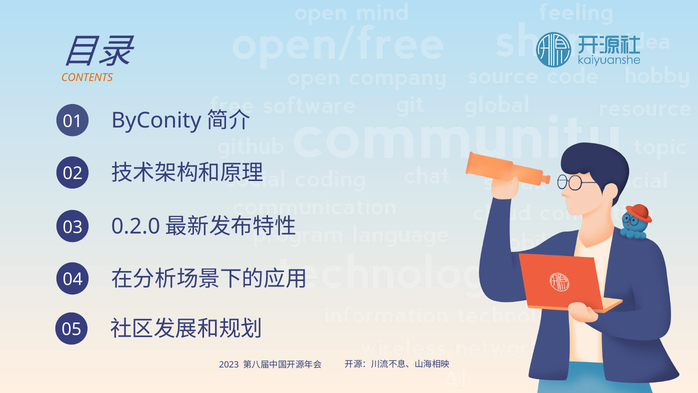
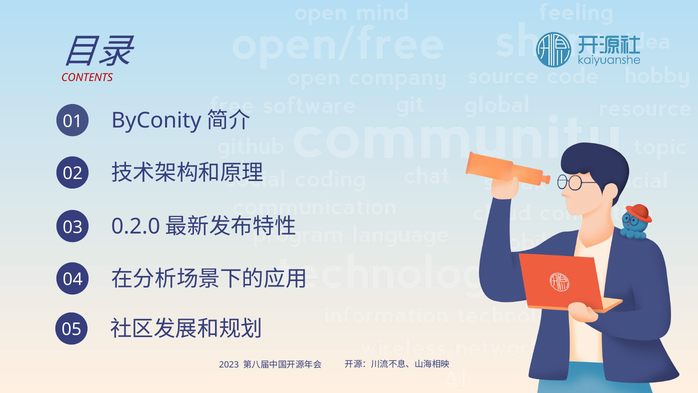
CONTENTS colour: orange -> red
